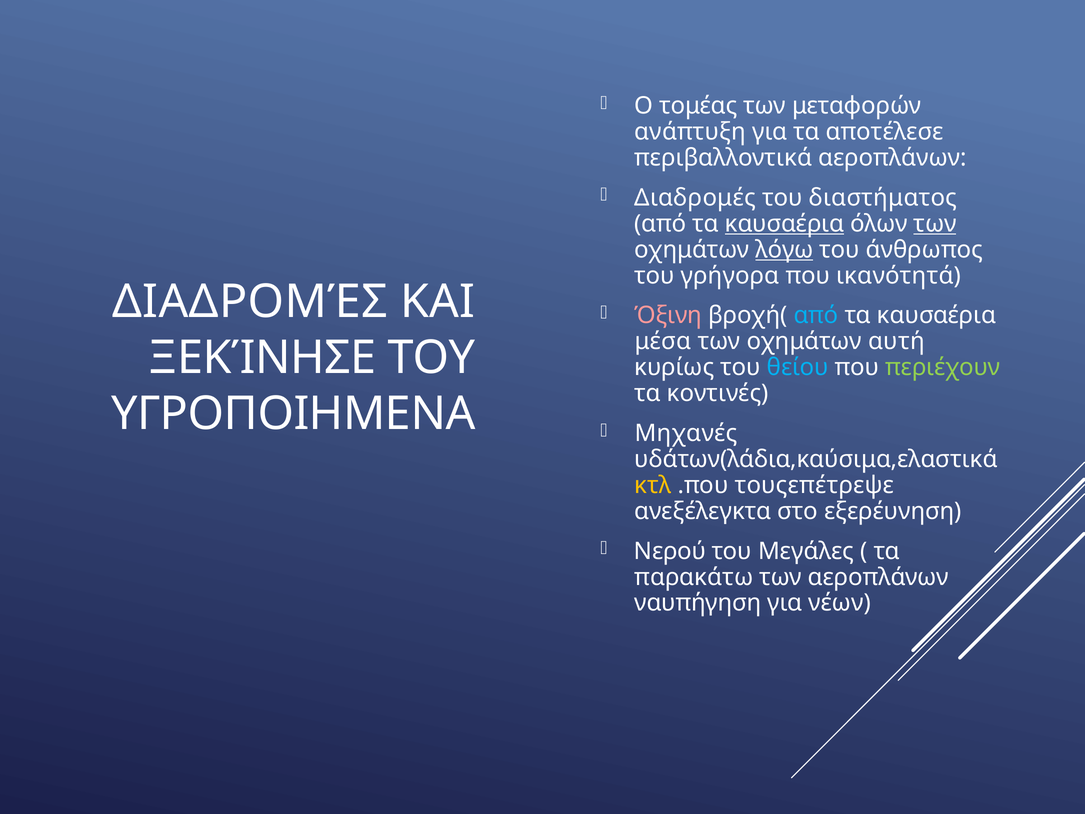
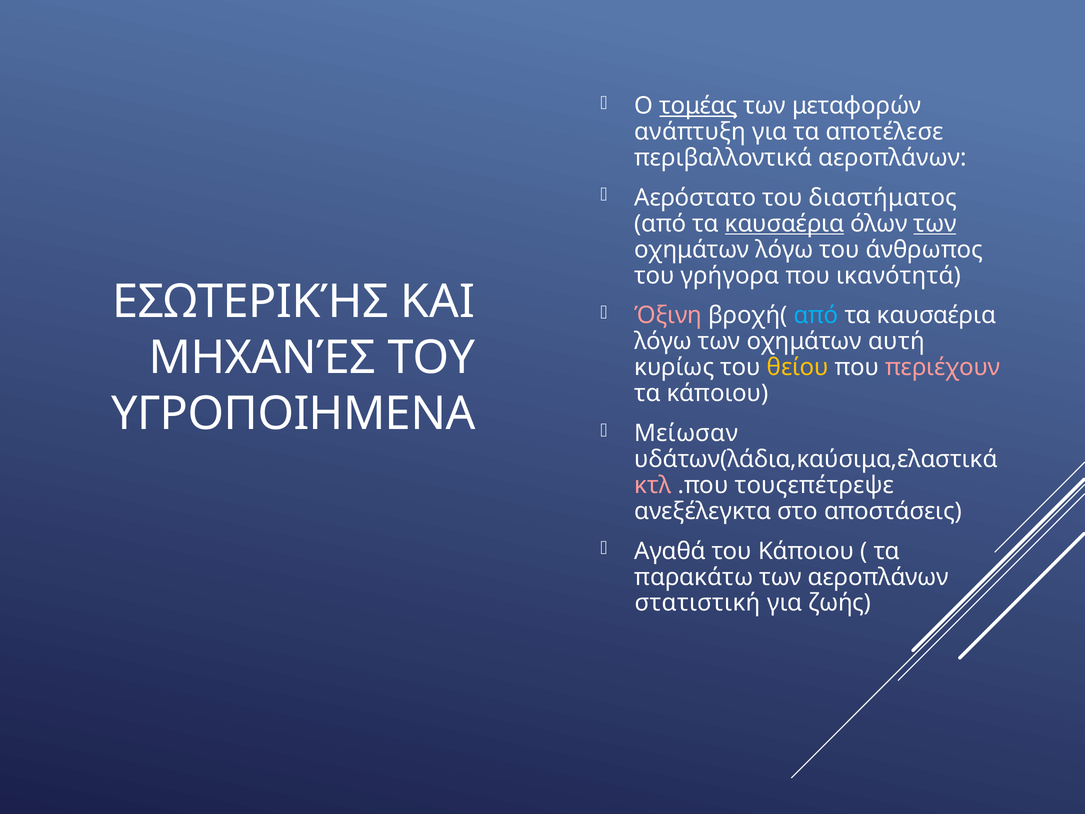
τομέας underline: none -> present
Διαδρομές at (695, 198): Διαδρομές -> Αερόστατο
λόγω at (784, 250) underline: present -> none
ΔΙΑΔΡΟΜΈΣ at (250, 302): ΔΙΑΔΡΟΜΈΣ -> ΕΣΩΤΕΡΙΚΉΣ
μέσα at (663, 341): μέσα -> λόγω
ΞΕΚΊΝΗΣΕ: ΞΕΚΊΝΗΣΕ -> ΜΗΧΑΝΈΣ
θείου colour: light blue -> yellow
περιέχουν colour: light green -> pink
τα κοντινές: κοντινές -> κάποιου
Μηχανές: Μηχανές -> Μείωσαν
κτλ colour: yellow -> pink
εξερέυνηση: εξερέυνηση -> αποστάσεις
Νερού: Νερού -> Αγαθά
του Μεγάλες: Μεγάλες -> Κάποιου
ναυπήγηση: ναυπήγηση -> στατιστική
νέων: νέων -> ζωής
